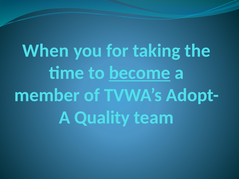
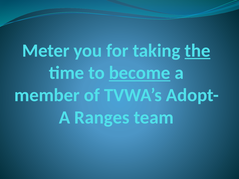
When: When -> Meter
the underline: none -> present
Quality: Quality -> Ranges
